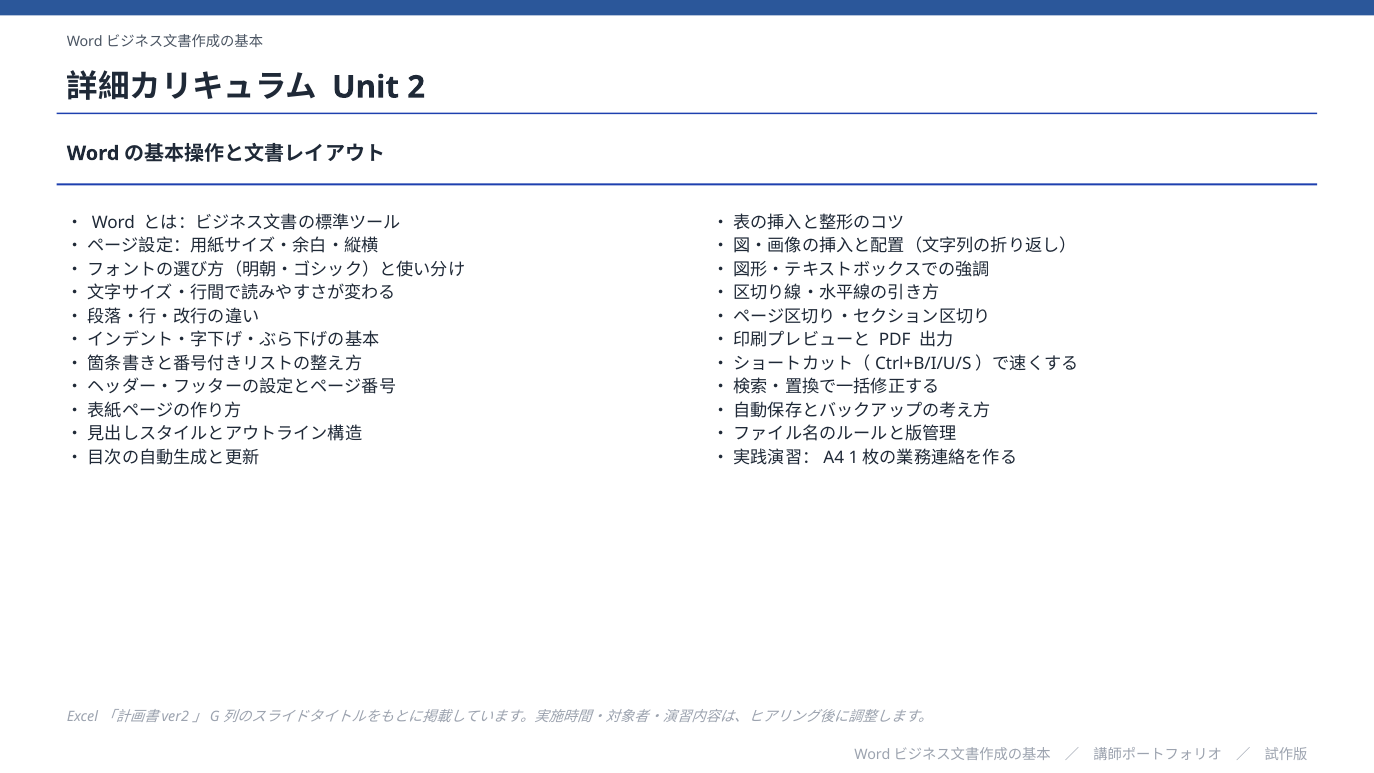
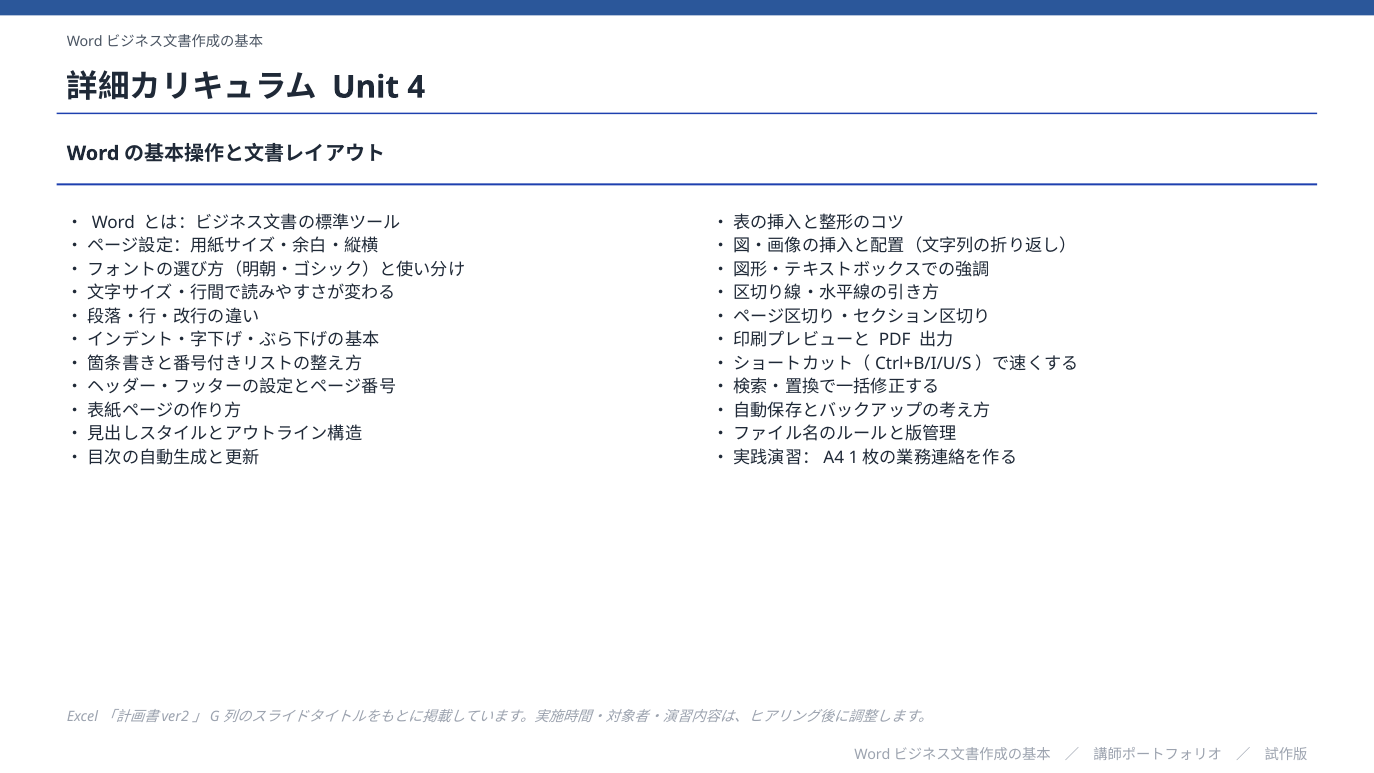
2: 2 -> 4
